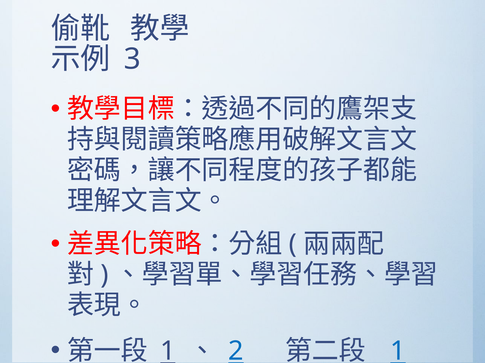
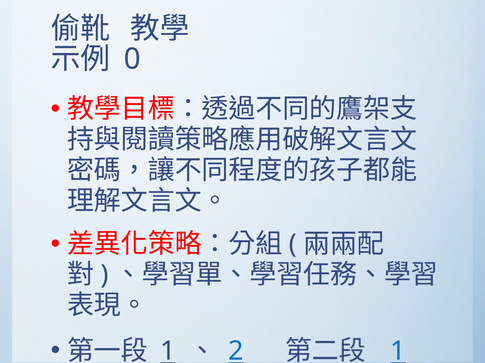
3: 3 -> 0
